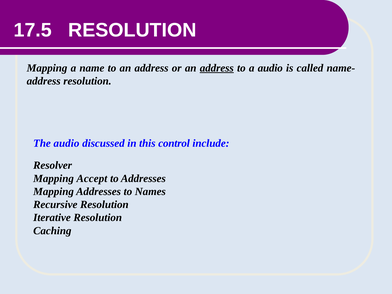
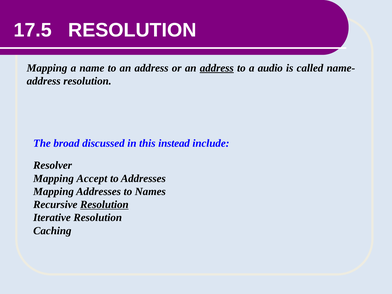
The audio: audio -> broad
control: control -> instead
Resolution at (104, 205) underline: none -> present
